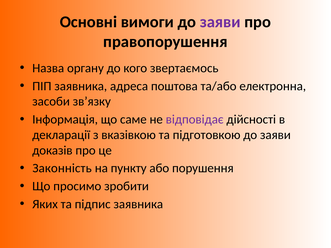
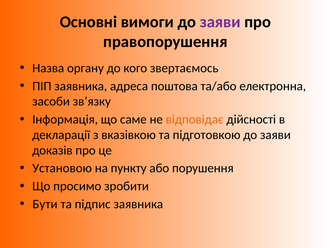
відповідає colour: purple -> orange
Законність: Законність -> Установою
Яких: Яких -> Бути
